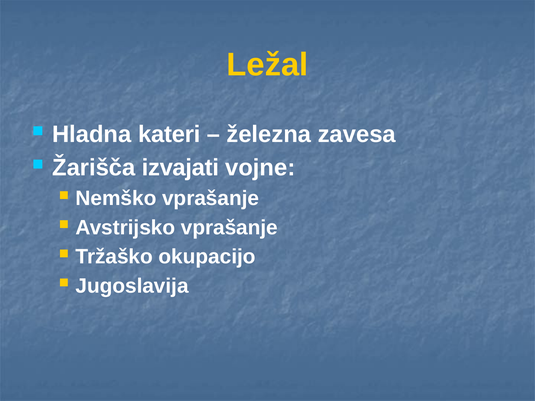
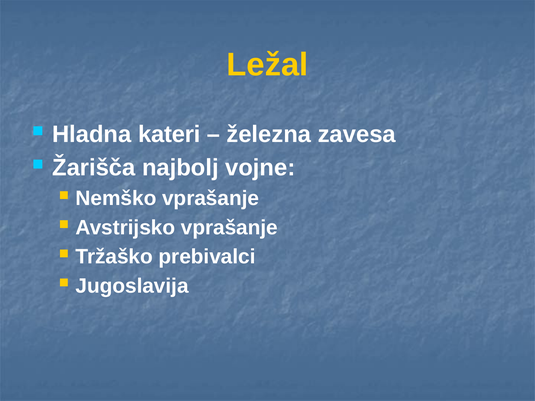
izvajati: izvajati -> najbolj
okupacijo: okupacijo -> prebivalci
